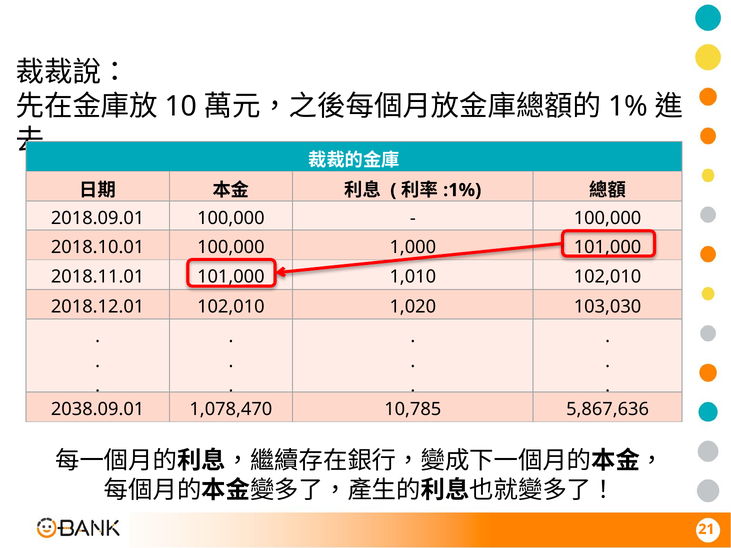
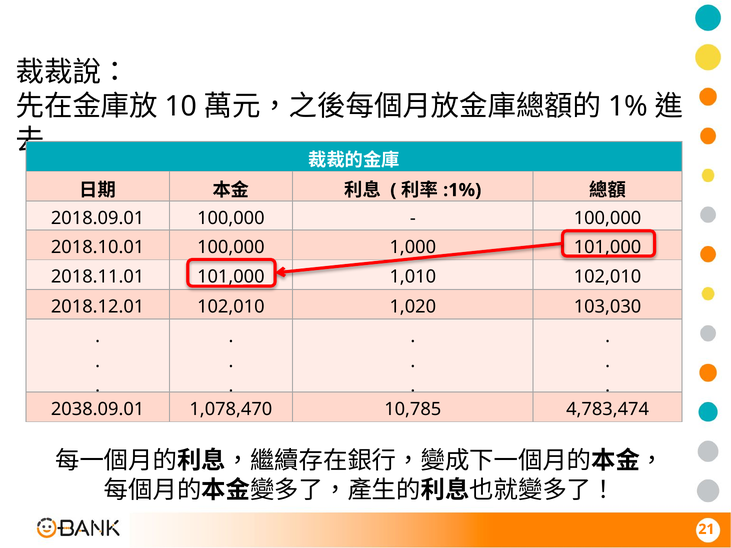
5,867,636: 5,867,636 -> 4,783,474
